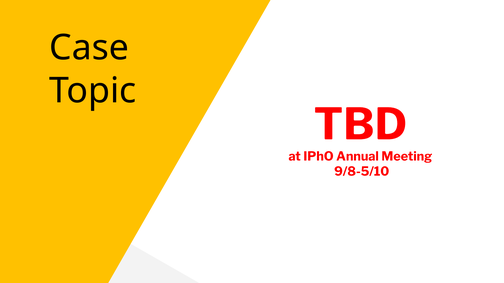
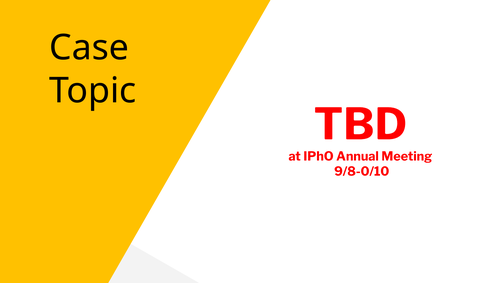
9/8-5/10: 9/8-5/10 -> 9/8-0/10
